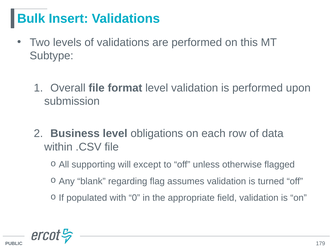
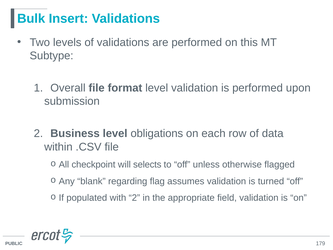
supporting: supporting -> checkpoint
except: except -> selects
with 0: 0 -> 2
